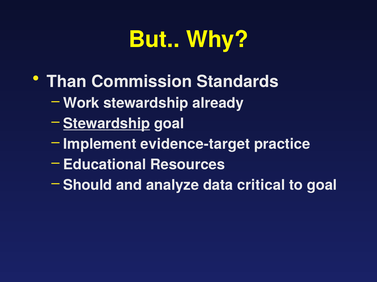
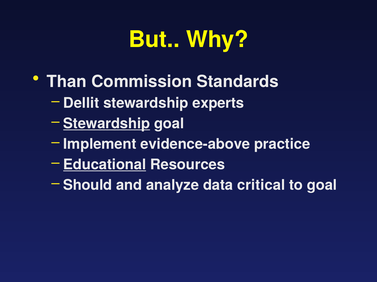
Work: Work -> Dellit
already: already -> experts
evidence-target: evidence-target -> evidence-above
Educational underline: none -> present
